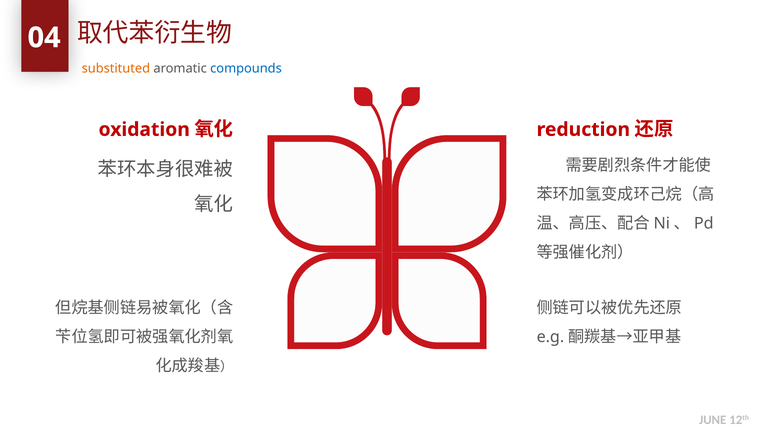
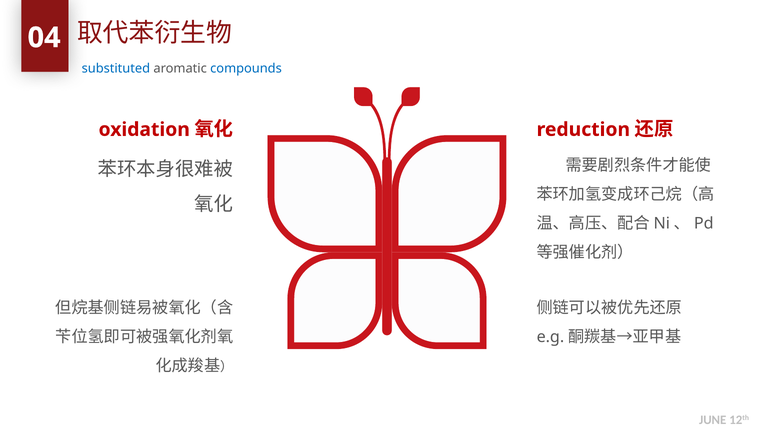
substituted colour: orange -> blue
